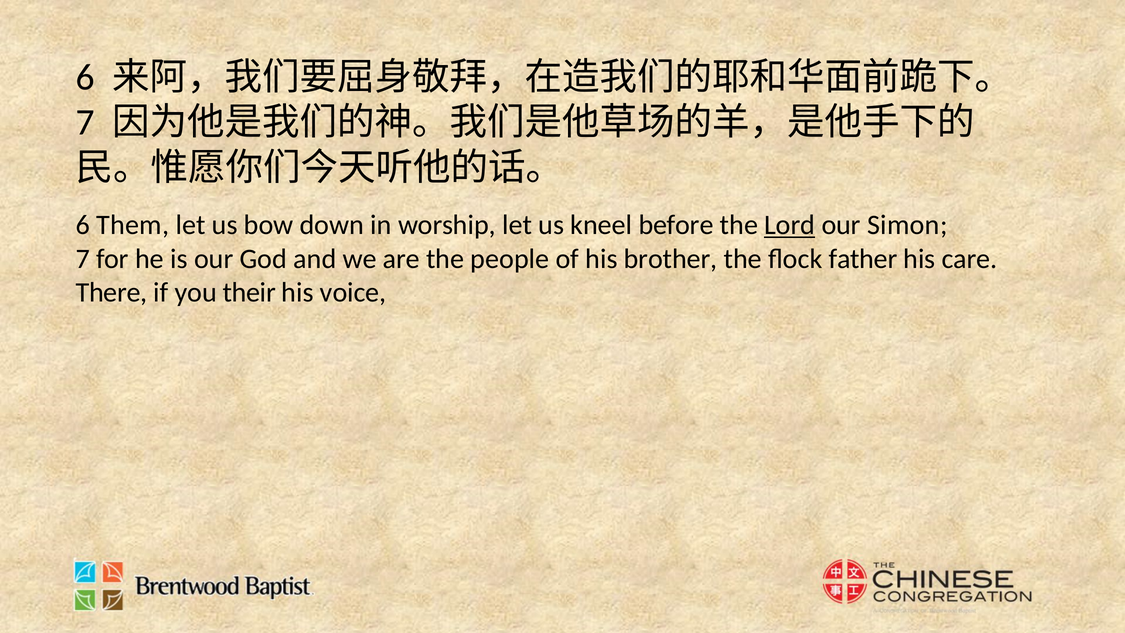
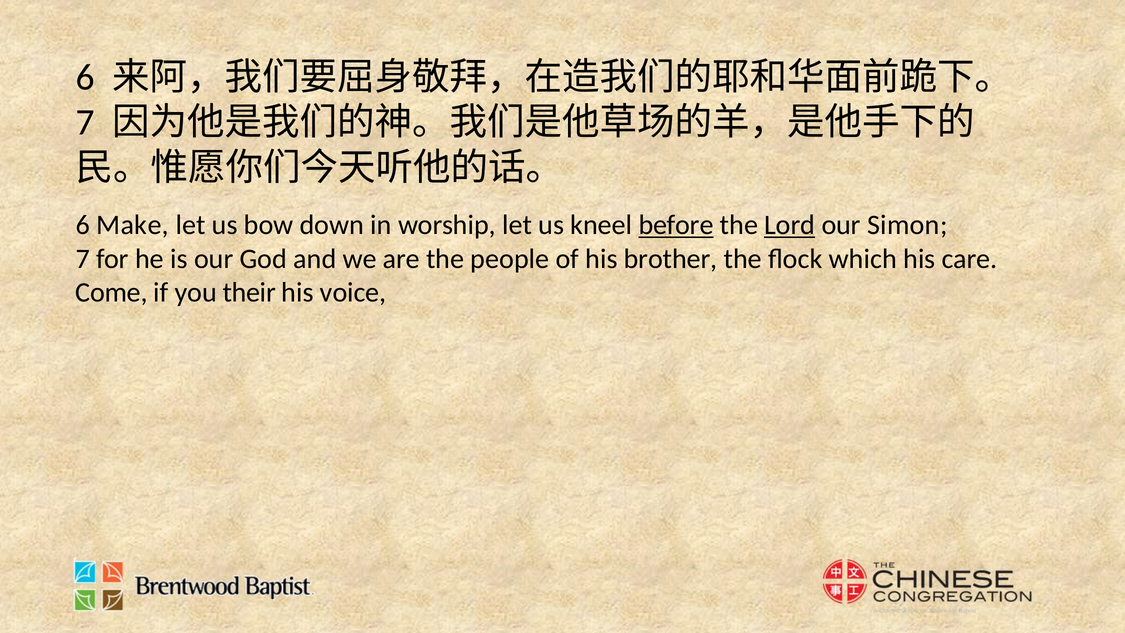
Them: Them -> Make
before underline: none -> present
father: father -> which
There: There -> Come
